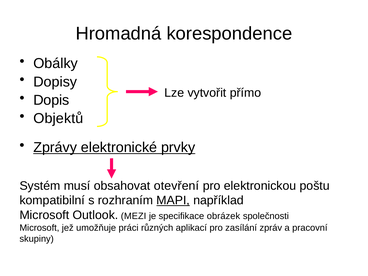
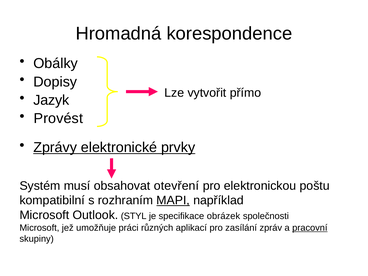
Dopis: Dopis -> Jazyk
Objektů: Objektů -> Provést
MEZI: MEZI -> STYL
pracovní underline: none -> present
